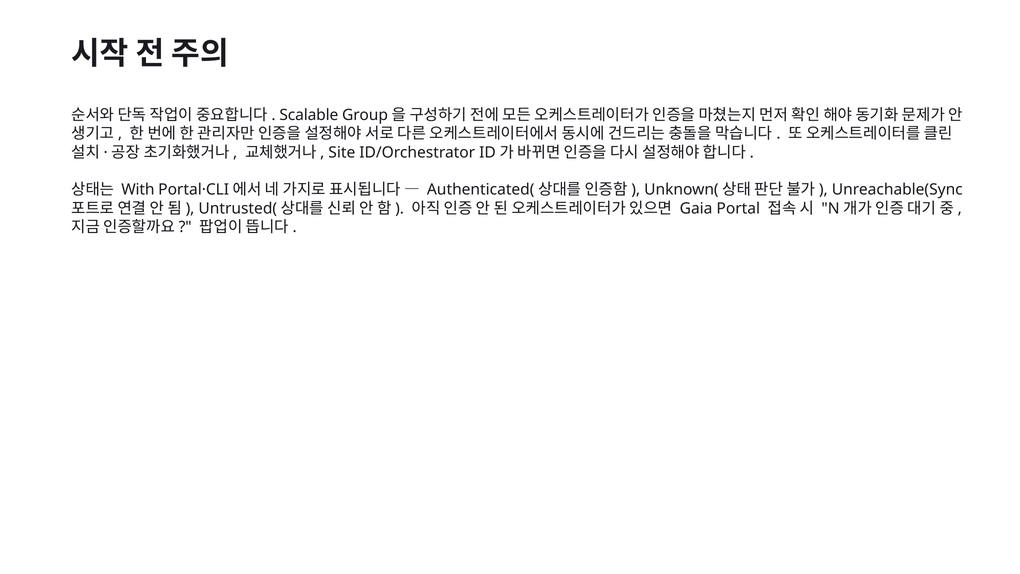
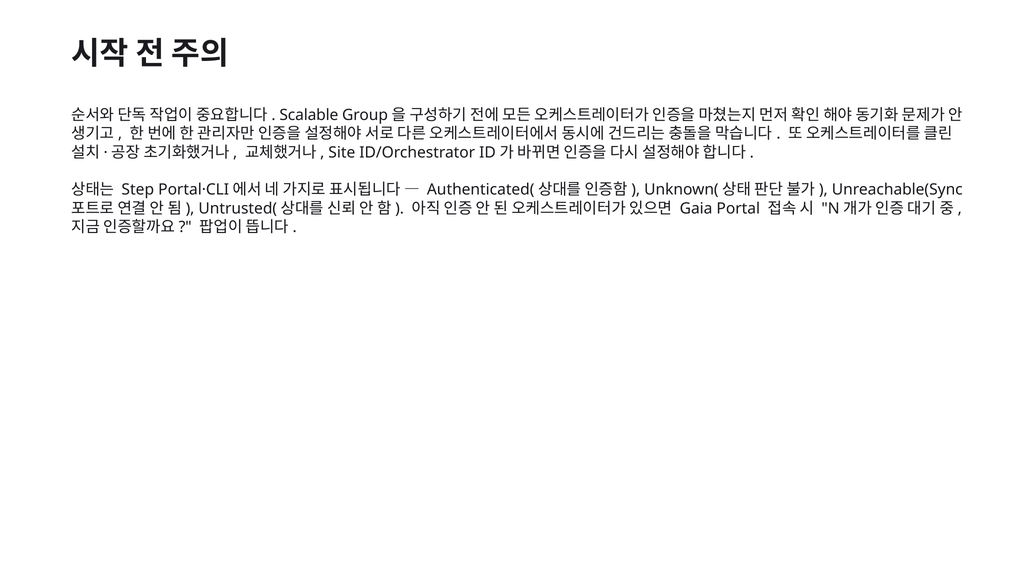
With: With -> Step
